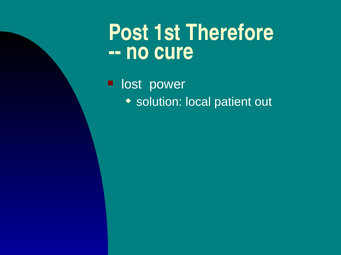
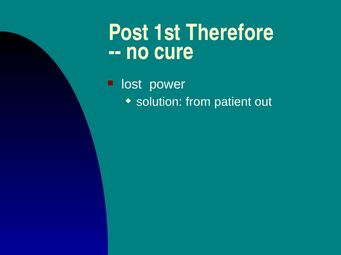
local: local -> from
